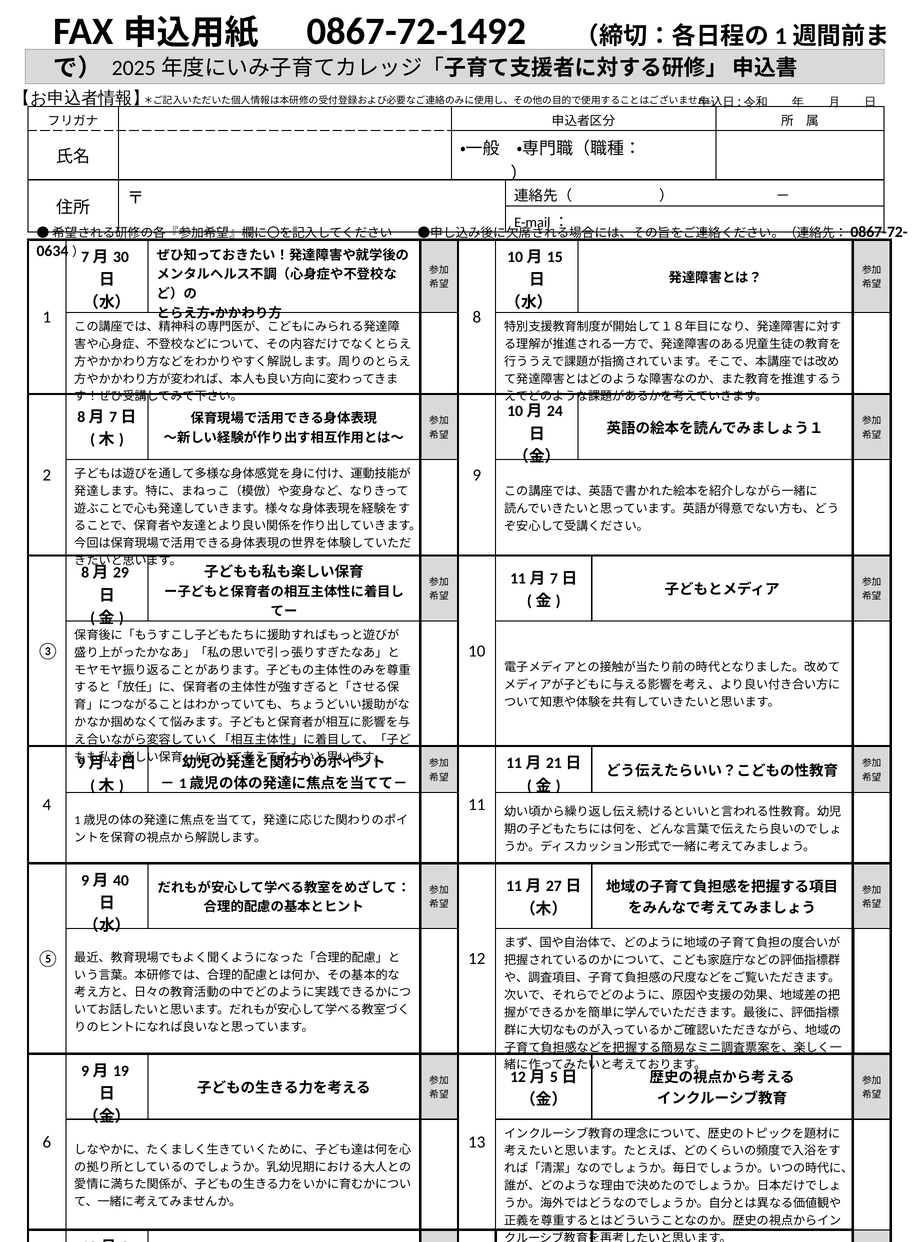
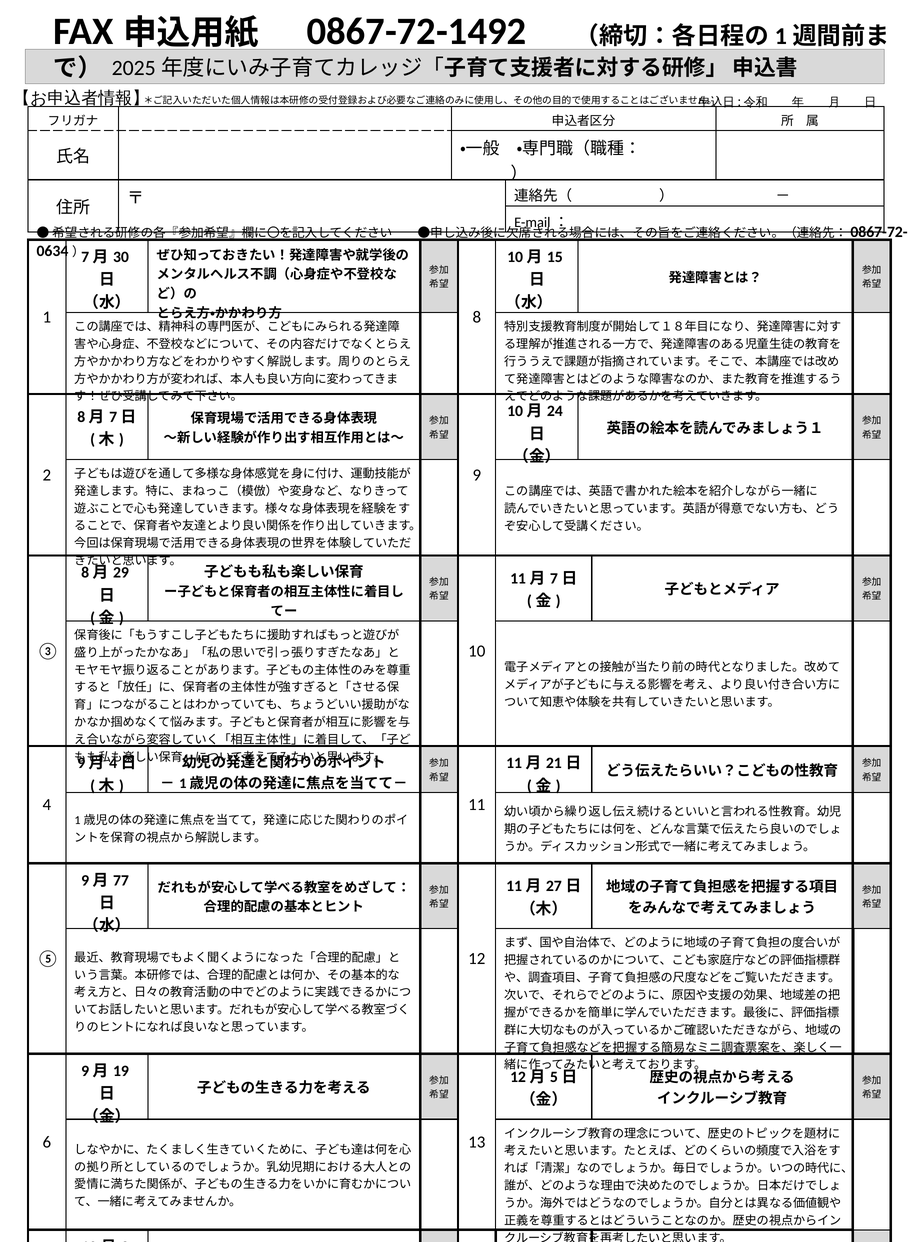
40: 40 -> 77
